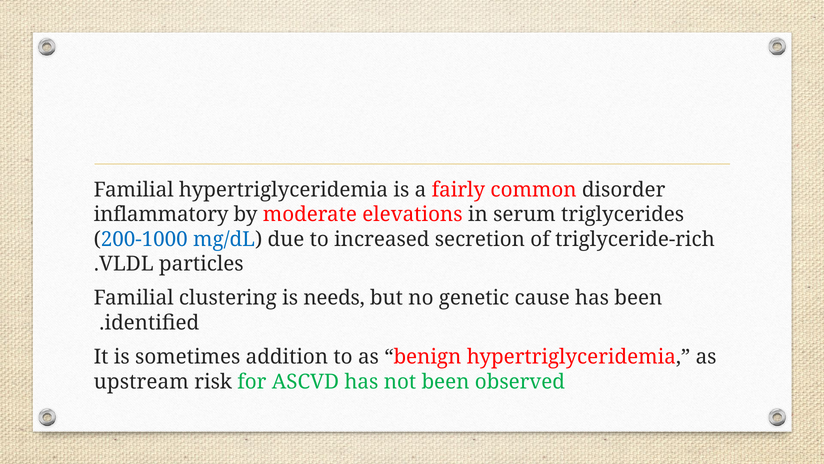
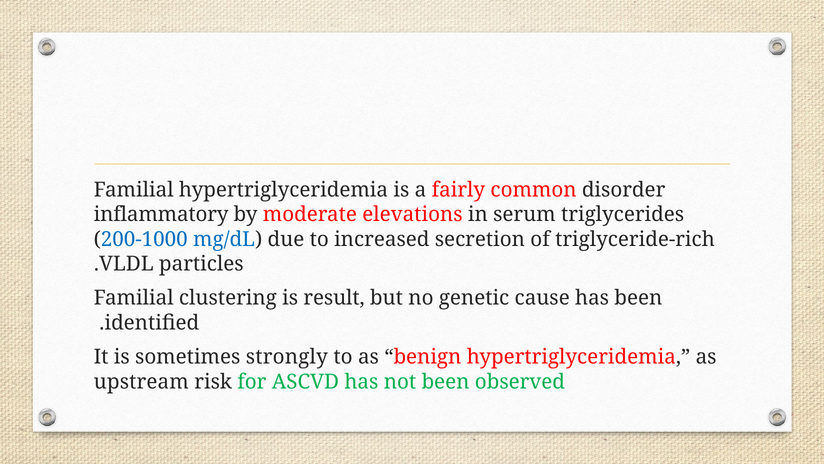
needs: needs -> result
addition: addition -> strongly
